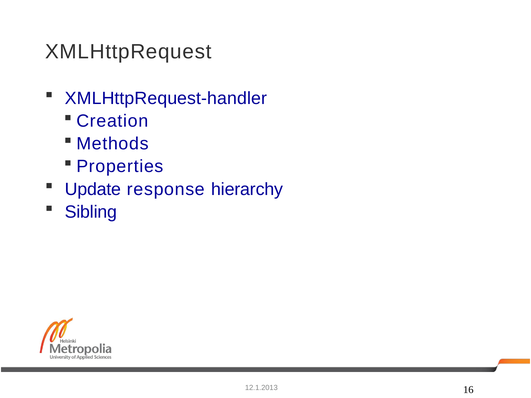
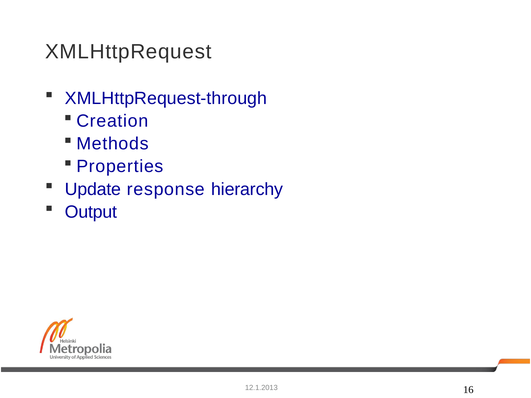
XMLHttpRequest-handler: XMLHttpRequest-handler -> XMLHttpRequest-through
Sibling: Sibling -> Output
